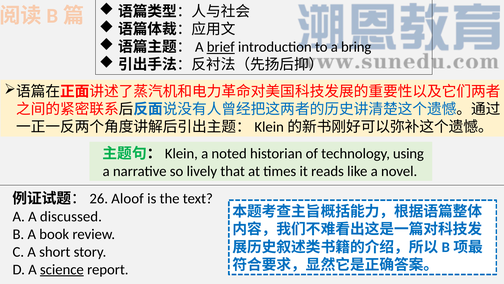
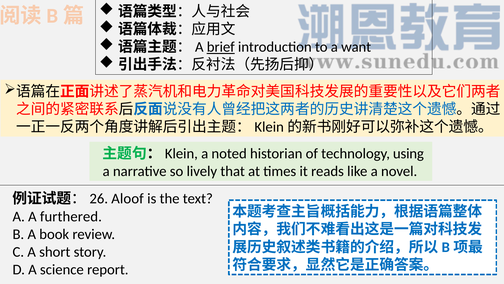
bring: bring -> want
discussed: discussed -> furthered
science underline: present -> none
